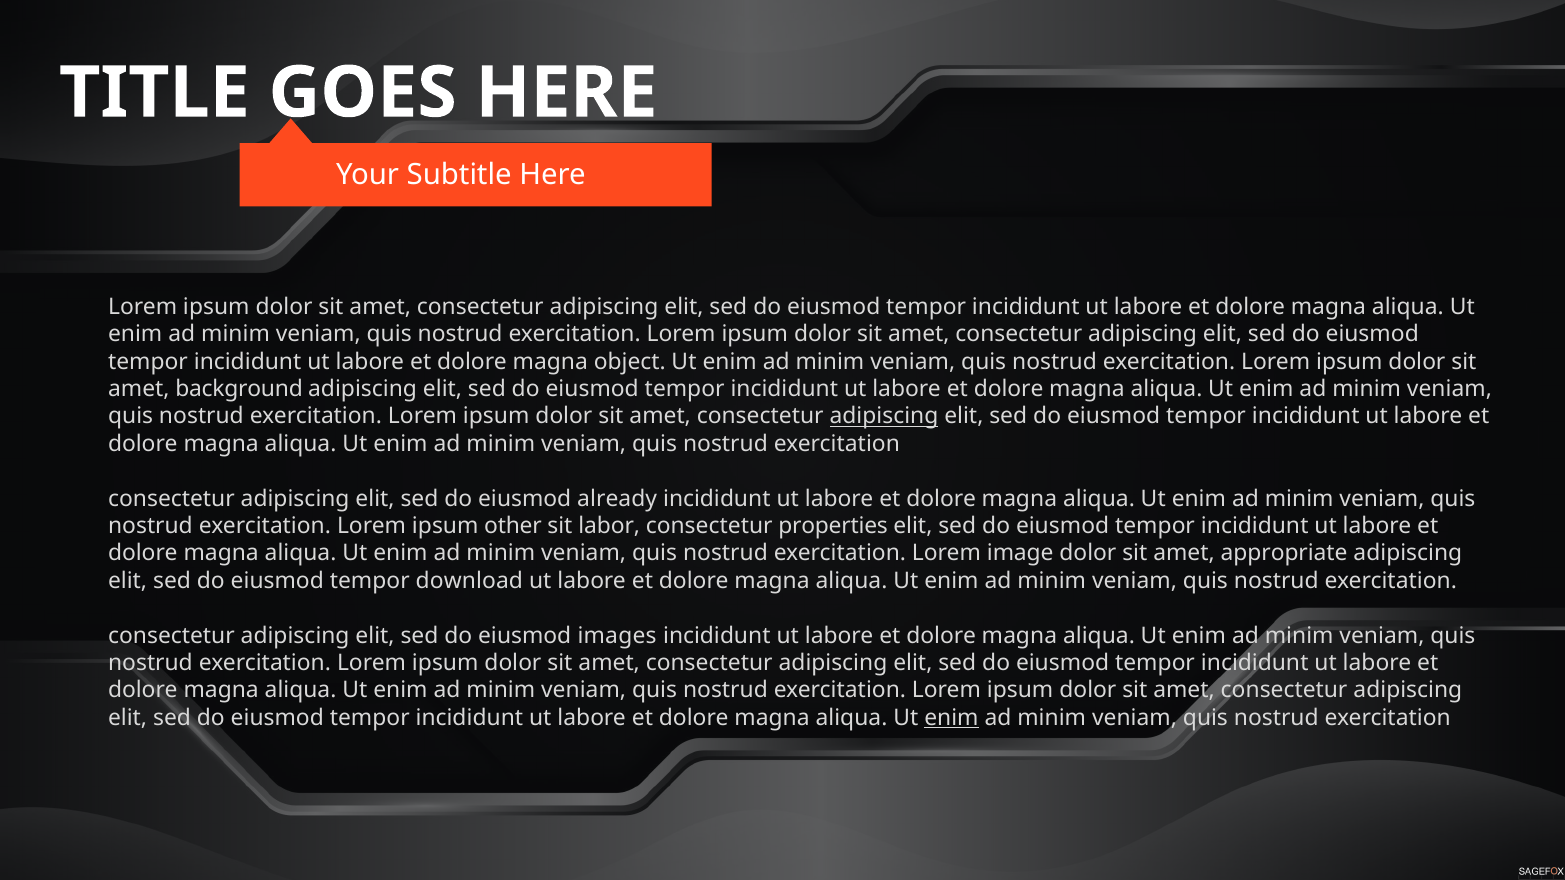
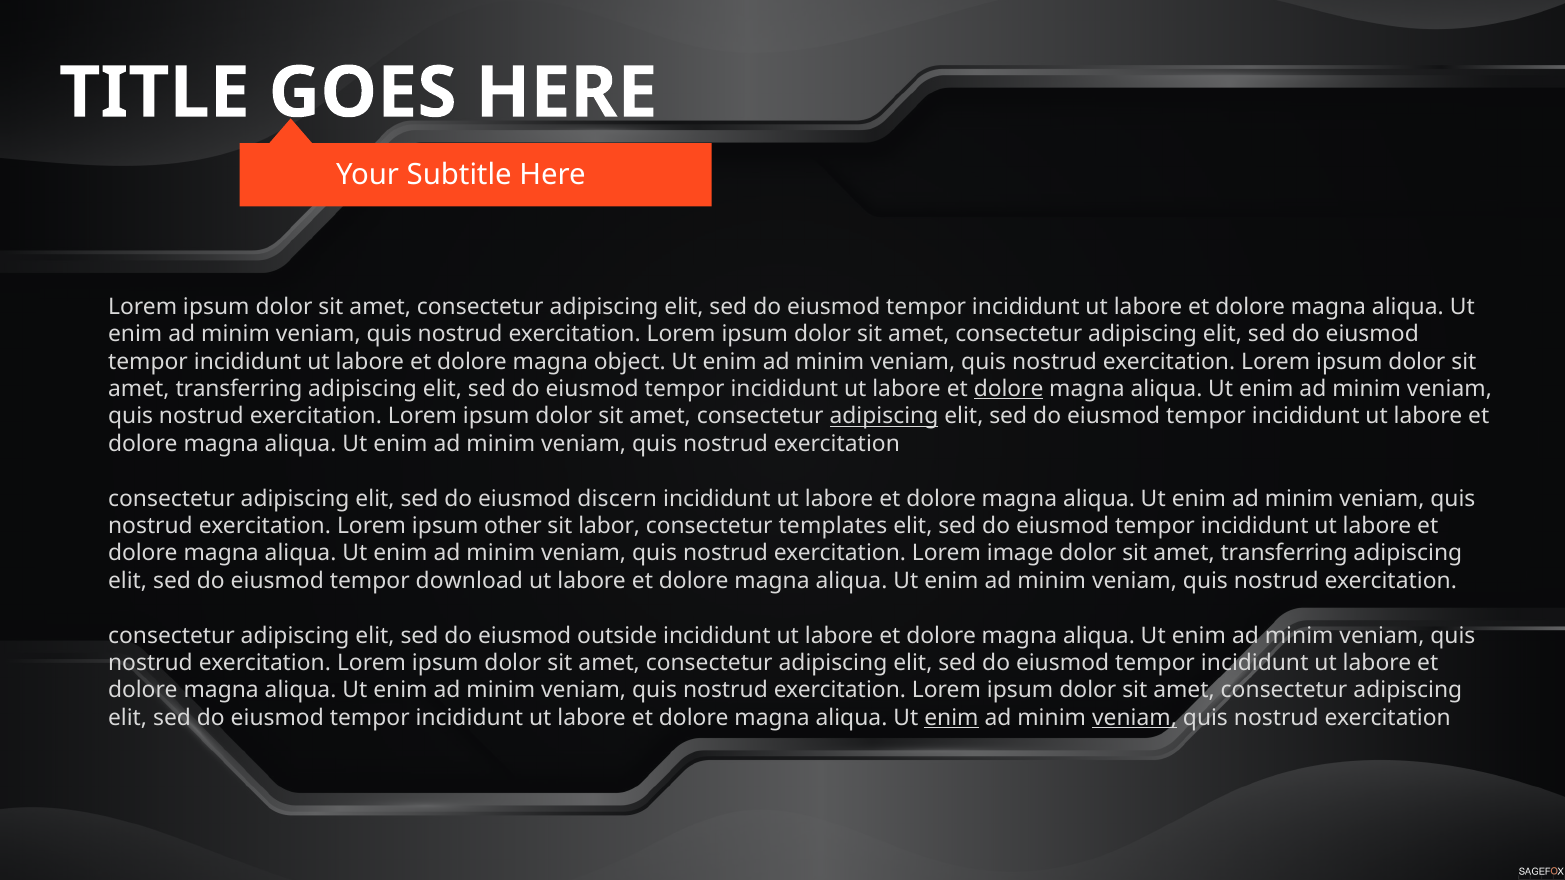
background at (239, 389): background -> transferring
dolore at (1009, 389) underline: none -> present
already: already -> discern
properties: properties -> templates
appropriate at (1284, 554): appropriate -> transferring
images: images -> outside
veniam at (1134, 718) underline: none -> present
